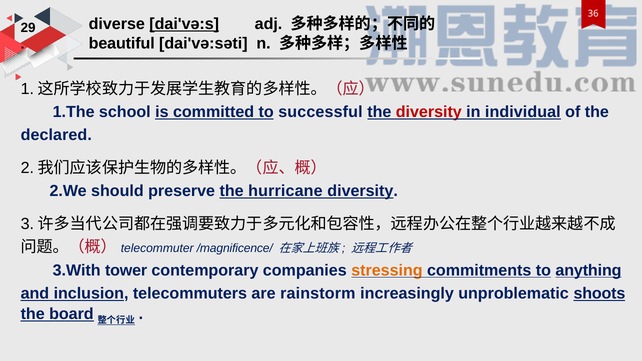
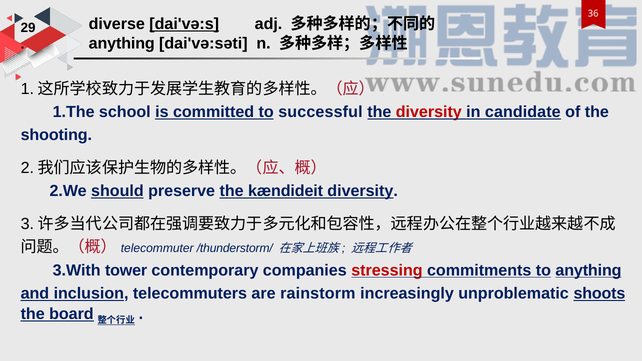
beautiful at (122, 43): beautiful -> anything
individual: individual -> candidate
declared: declared -> shooting
should underline: none -> present
hurricane: hurricane -> kændideit
/magnificence/: /magnificence/ -> /thunderstorm/
stressing colour: orange -> red
